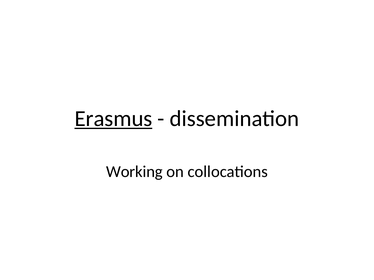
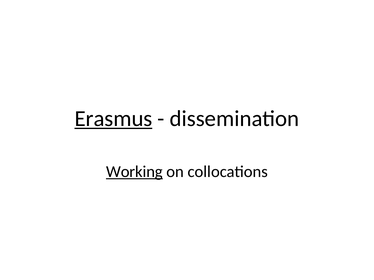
Working underline: none -> present
